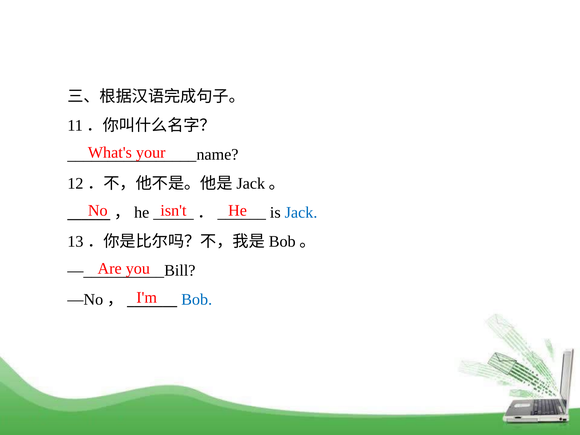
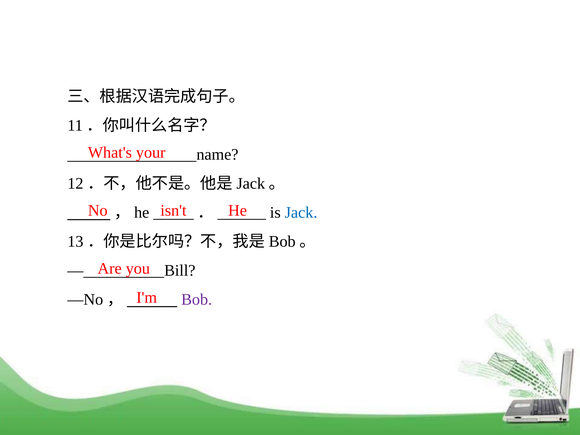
Bob colour: blue -> purple
